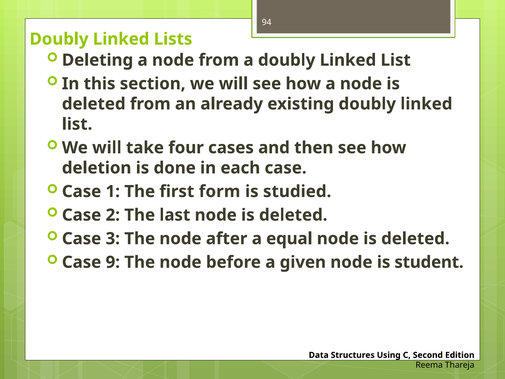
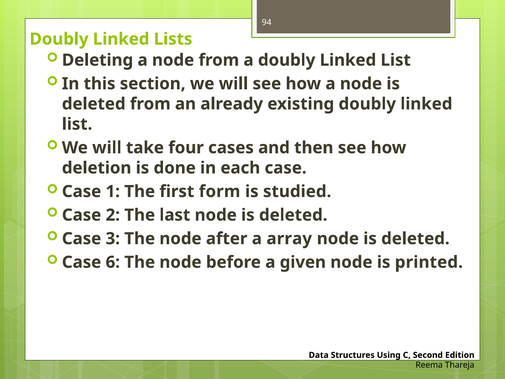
equal: equal -> array
9: 9 -> 6
student: student -> printed
